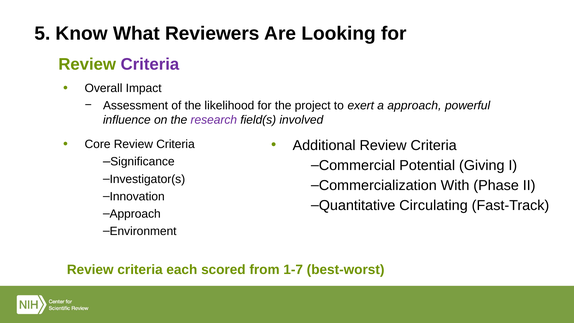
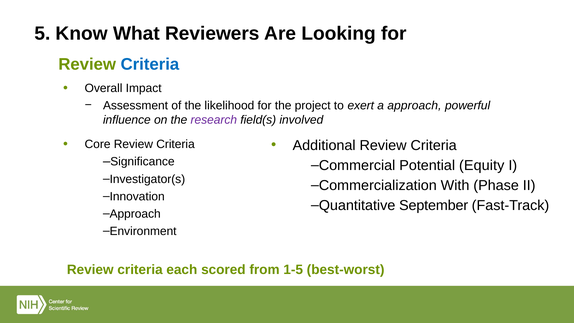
Criteria at (150, 64) colour: purple -> blue
Giving: Giving -> Equity
Circulating: Circulating -> September
1-7: 1-7 -> 1-5
